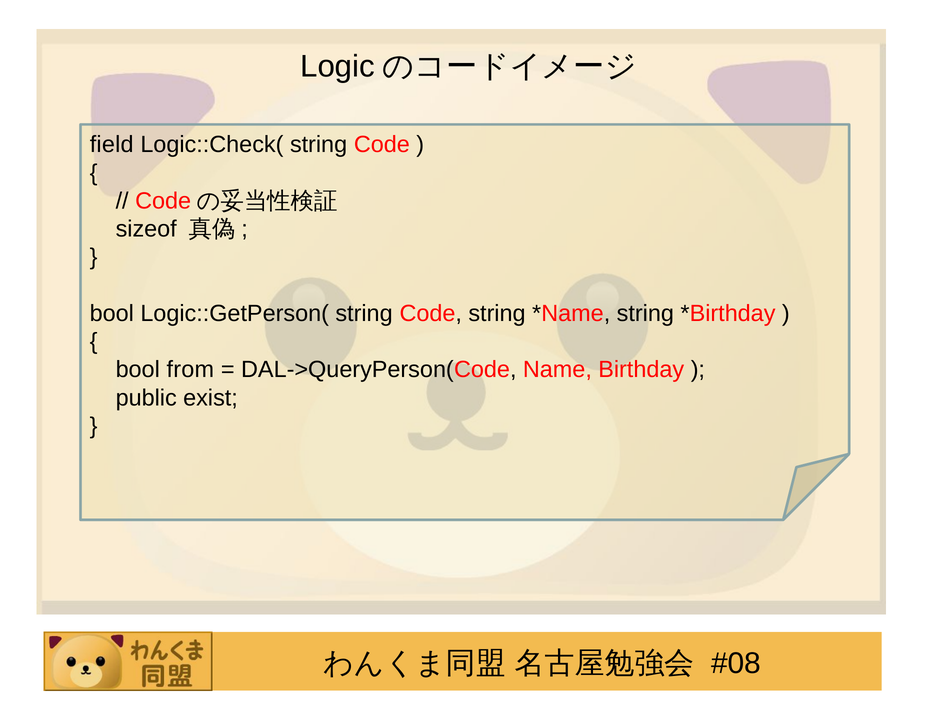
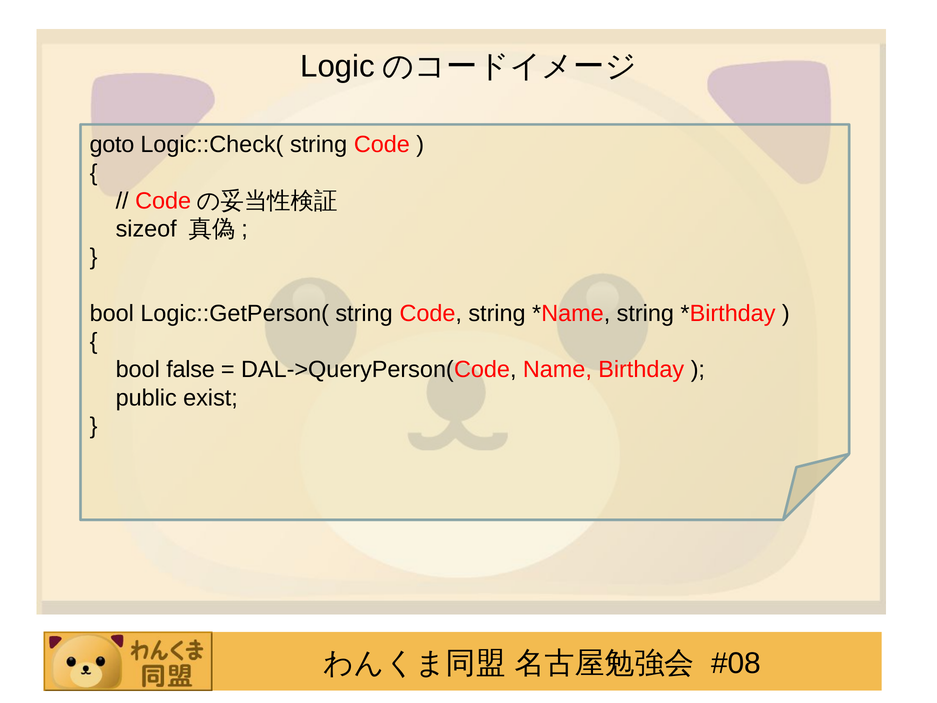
field: field -> goto
from: from -> false
